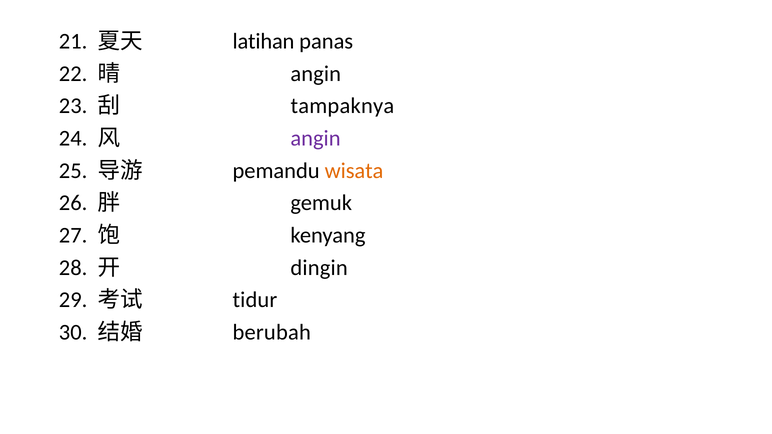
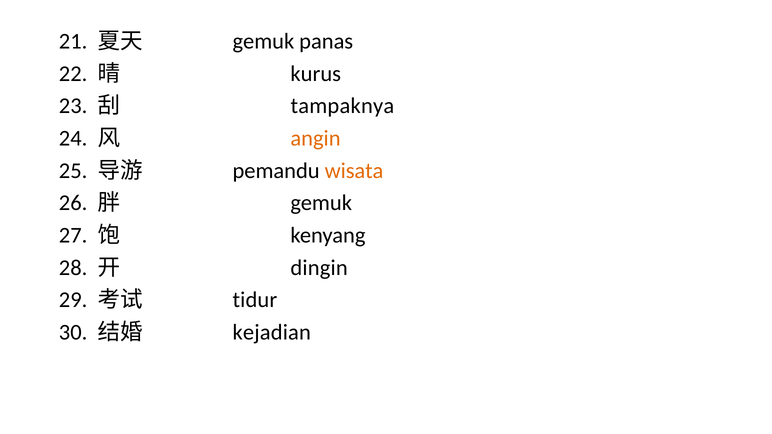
latihan at (263, 41): latihan -> gemuk
angin at (316, 74): angin -> kurus
angin at (316, 138) colour: purple -> orange
berubah: berubah -> kejadian
